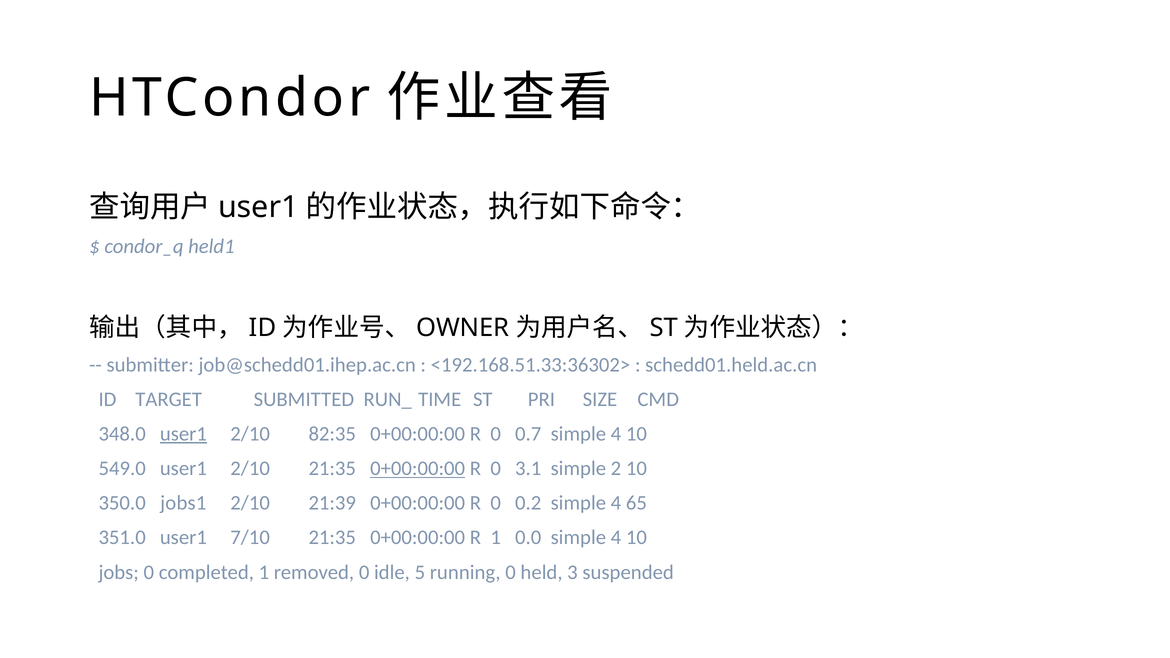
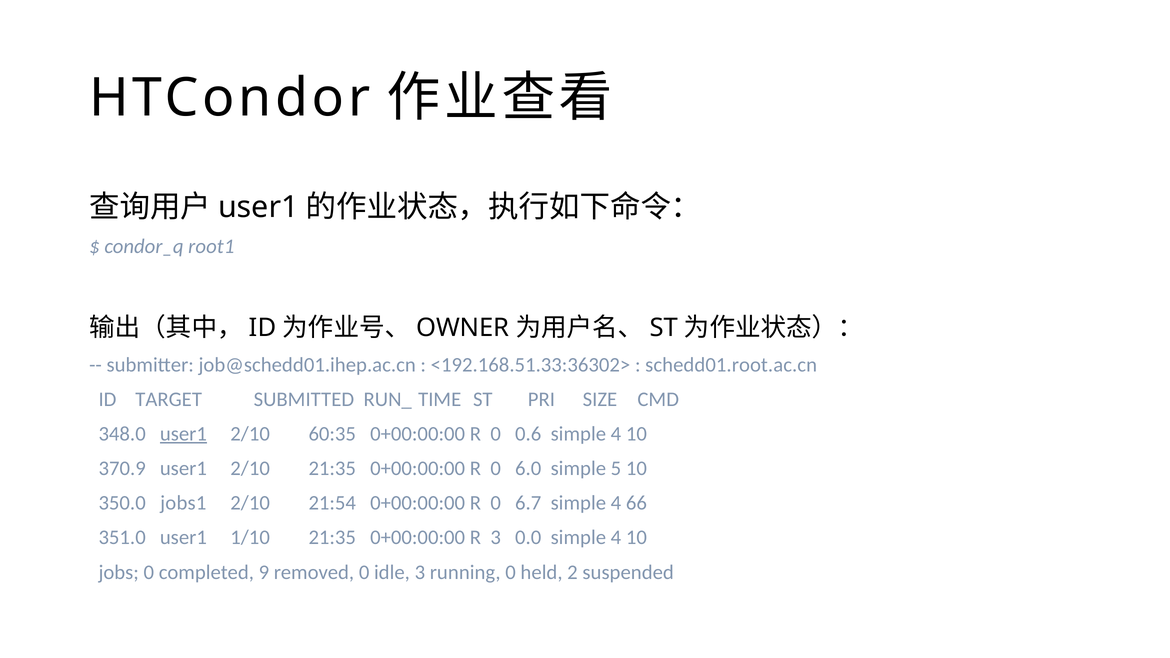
held1: held1 -> root1
schedd01.held.ac.cn: schedd01.held.ac.cn -> schedd01.root.ac.cn
82:35: 82:35 -> 60:35
0.7: 0.7 -> 0.6
549.0: 549.0 -> 370.9
0+00:00:00 at (418, 469) underline: present -> none
3.1: 3.1 -> 6.0
2: 2 -> 5
21:39: 21:39 -> 21:54
0.2: 0.2 -> 6.7
65: 65 -> 66
7/10: 7/10 -> 1/10
R 1: 1 -> 3
completed 1: 1 -> 9
idle 5: 5 -> 3
3: 3 -> 2
